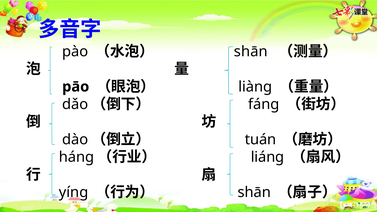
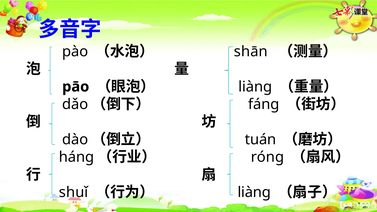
liáng: liáng -> róng
yíng: yíng -> shuǐ
shān at (254, 192): shān -> liàng
